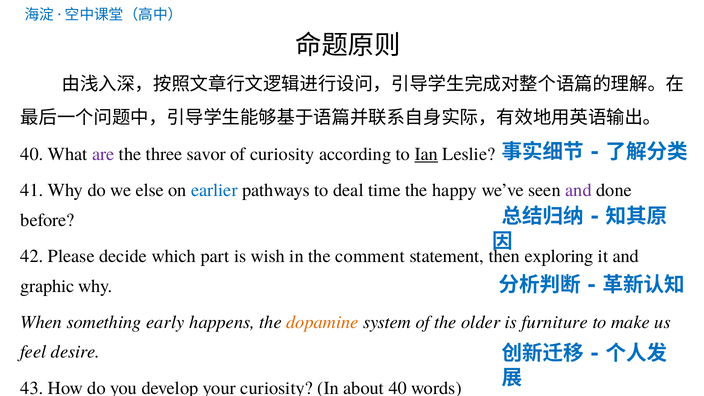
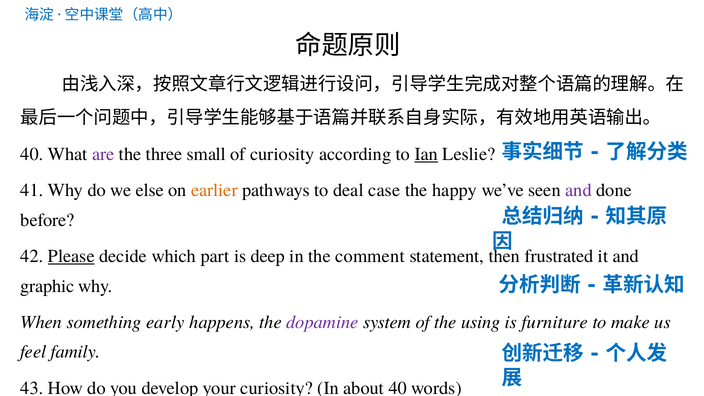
savor: savor -> small
earlier colour: blue -> orange
time: time -> case
Please underline: none -> present
wish: wish -> deep
exploring: exploring -> frustrated
dopamine colour: orange -> purple
older: older -> using
desire: desire -> family
